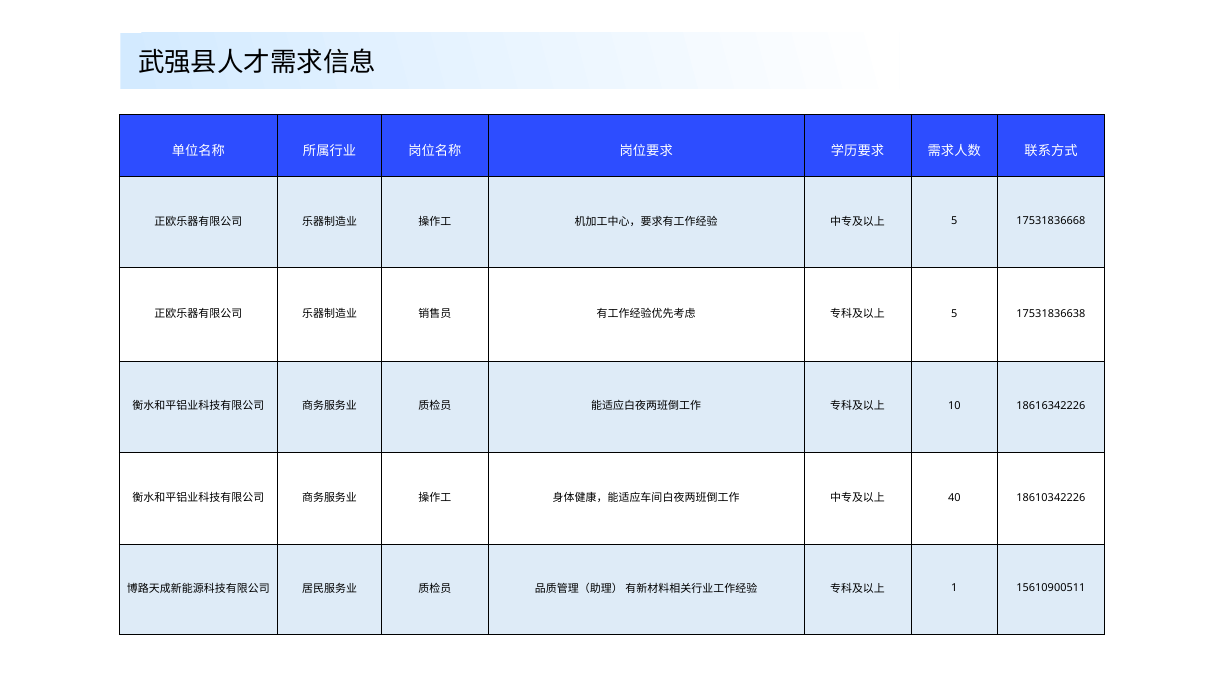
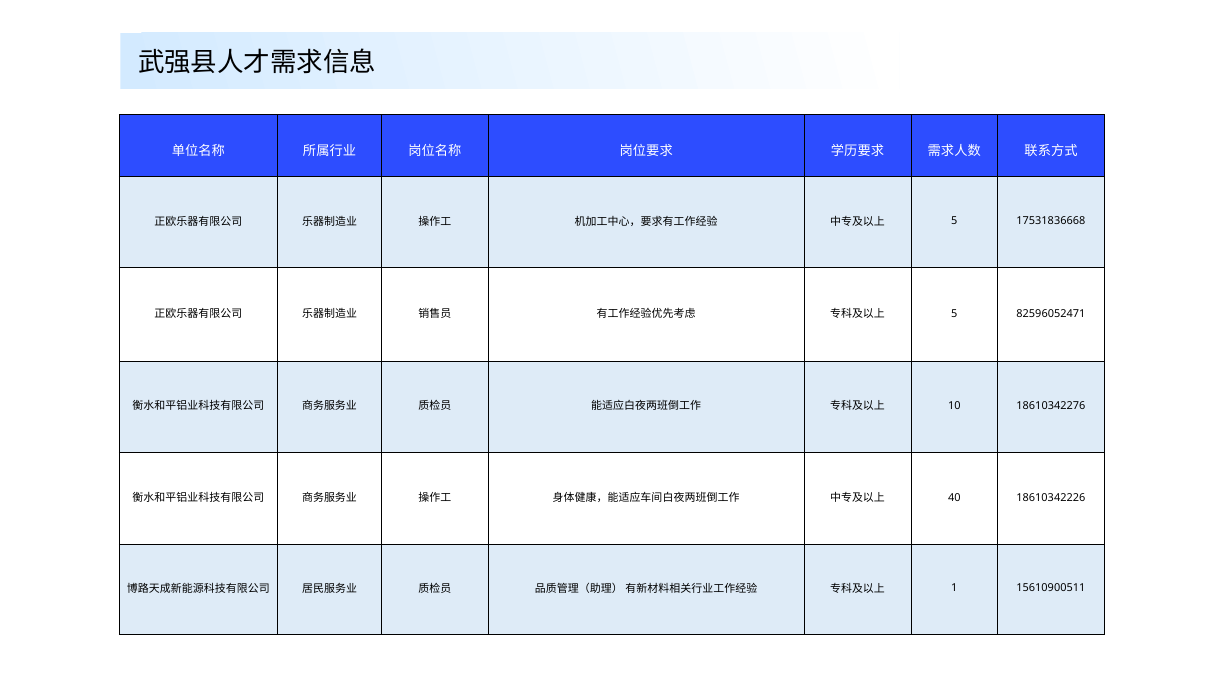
17531836638: 17531836638 -> 82596052471
18616342226: 18616342226 -> 18610342276
